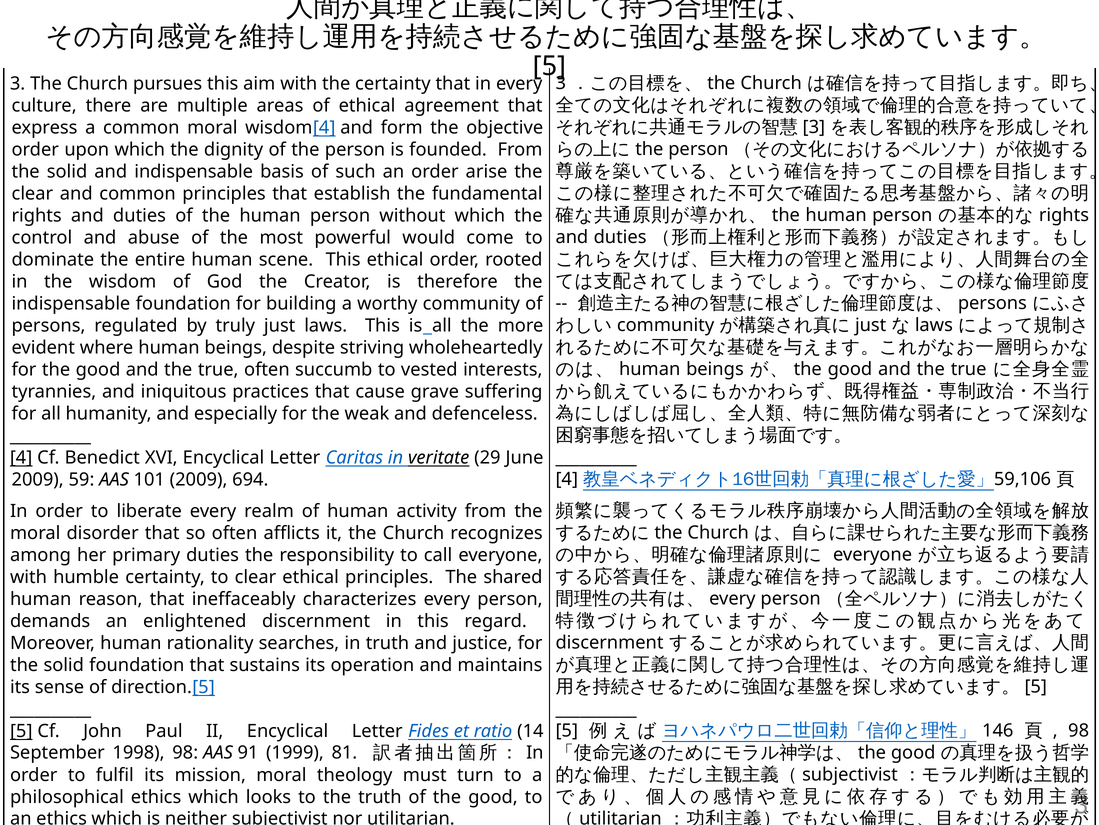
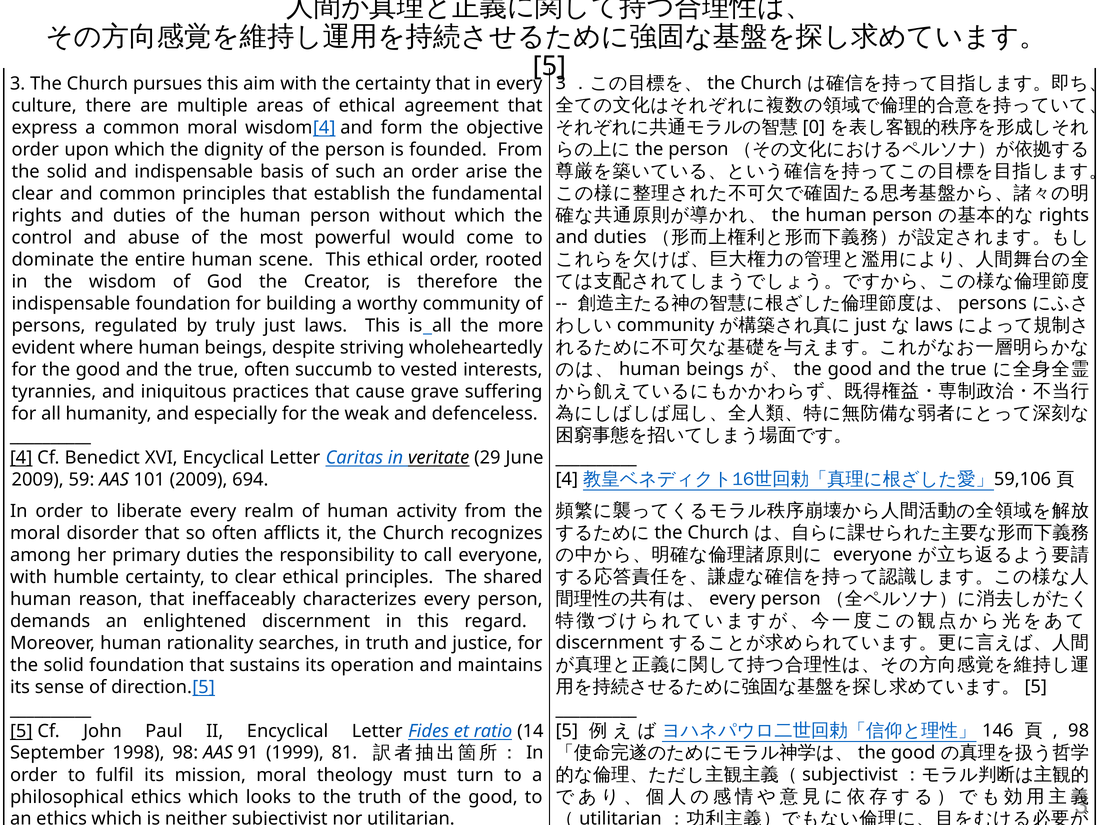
3 at (814, 127): 3 -> 0
